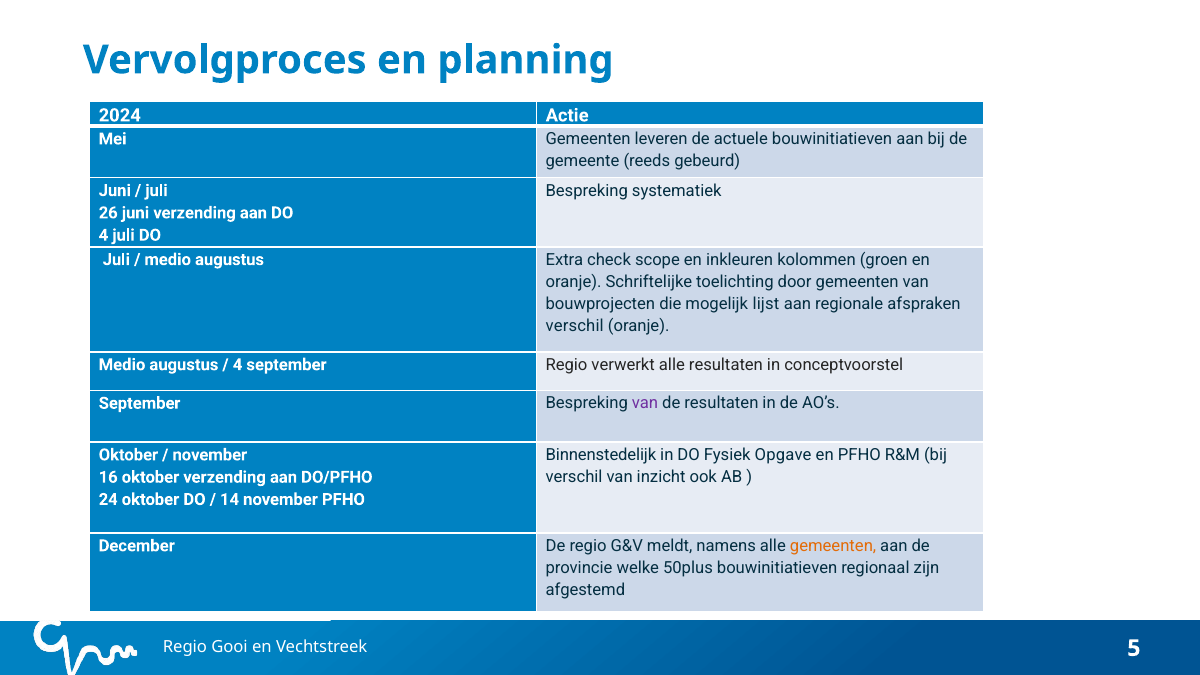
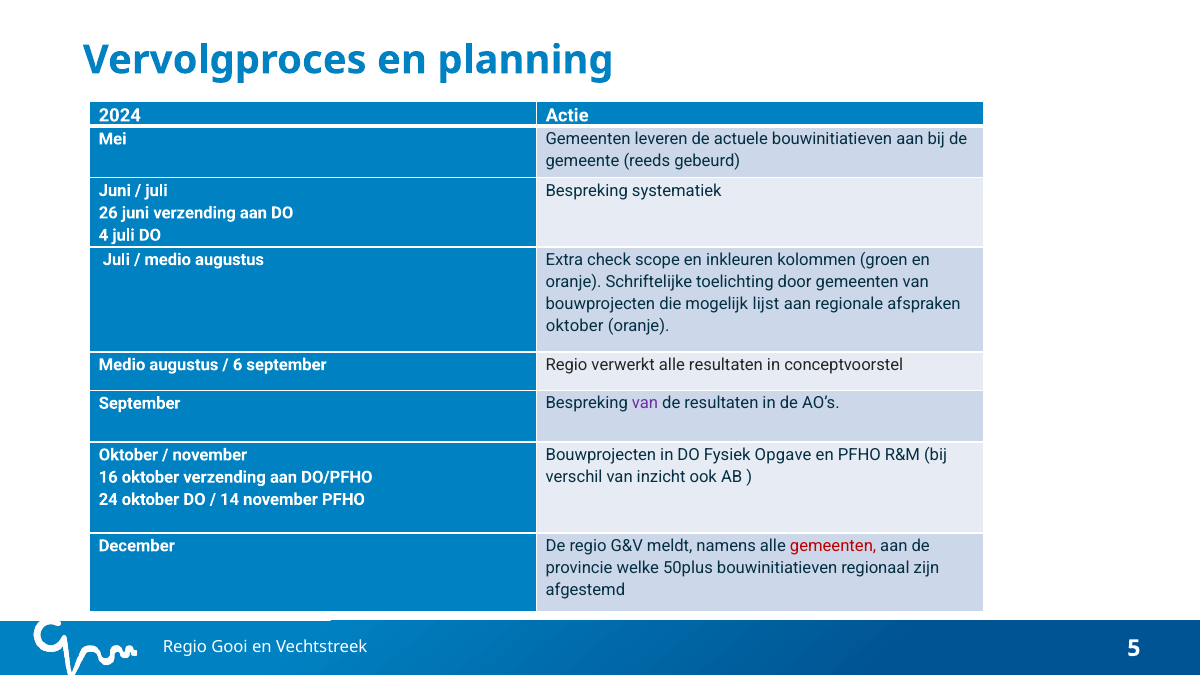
verschil at (575, 326): verschil -> oktober
4 at (238, 365): 4 -> 6
Binnenstedelijk at (601, 455): Binnenstedelijk -> Bouwprojecten
gemeenten at (833, 546) colour: orange -> red
